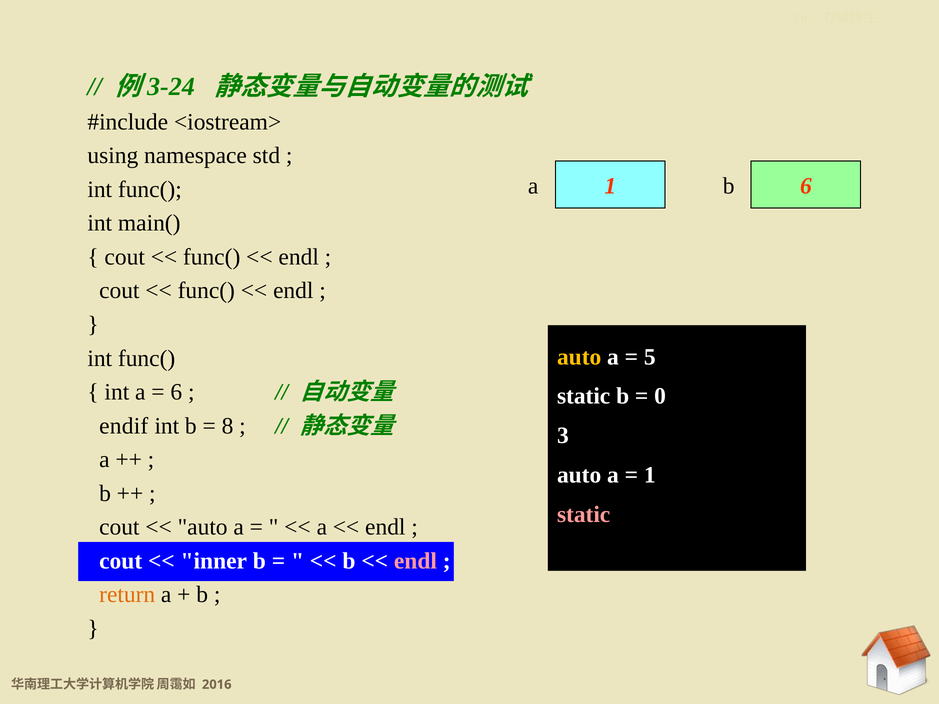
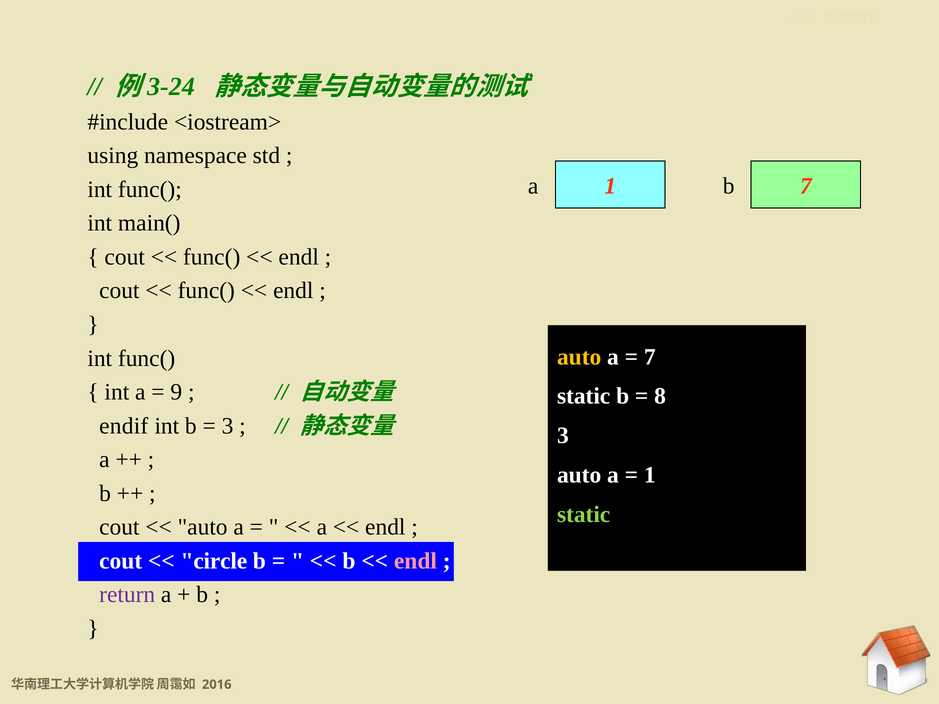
a 6: 6 -> 7
5 at (650, 357): 5 -> 7
6 at (176, 392): 6 -> 9
0: 0 -> 8
8 at (228, 426): 8 -> 3
static at (584, 515) colour: pink -> light green
inner: inner -> circle
return colour: orange -> purple
